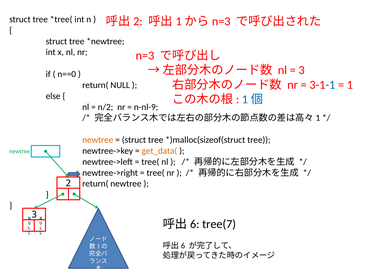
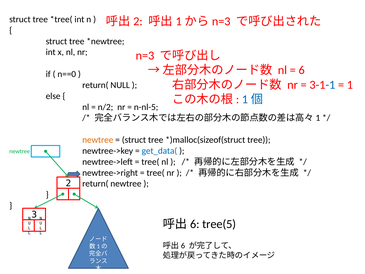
3 at (302, 70): 3 -> 6
n-nl-9: n-nl-9 -> n-nl-5
get_data( colour: orange -> blue
tree(7: tree(7 -> tree(5
